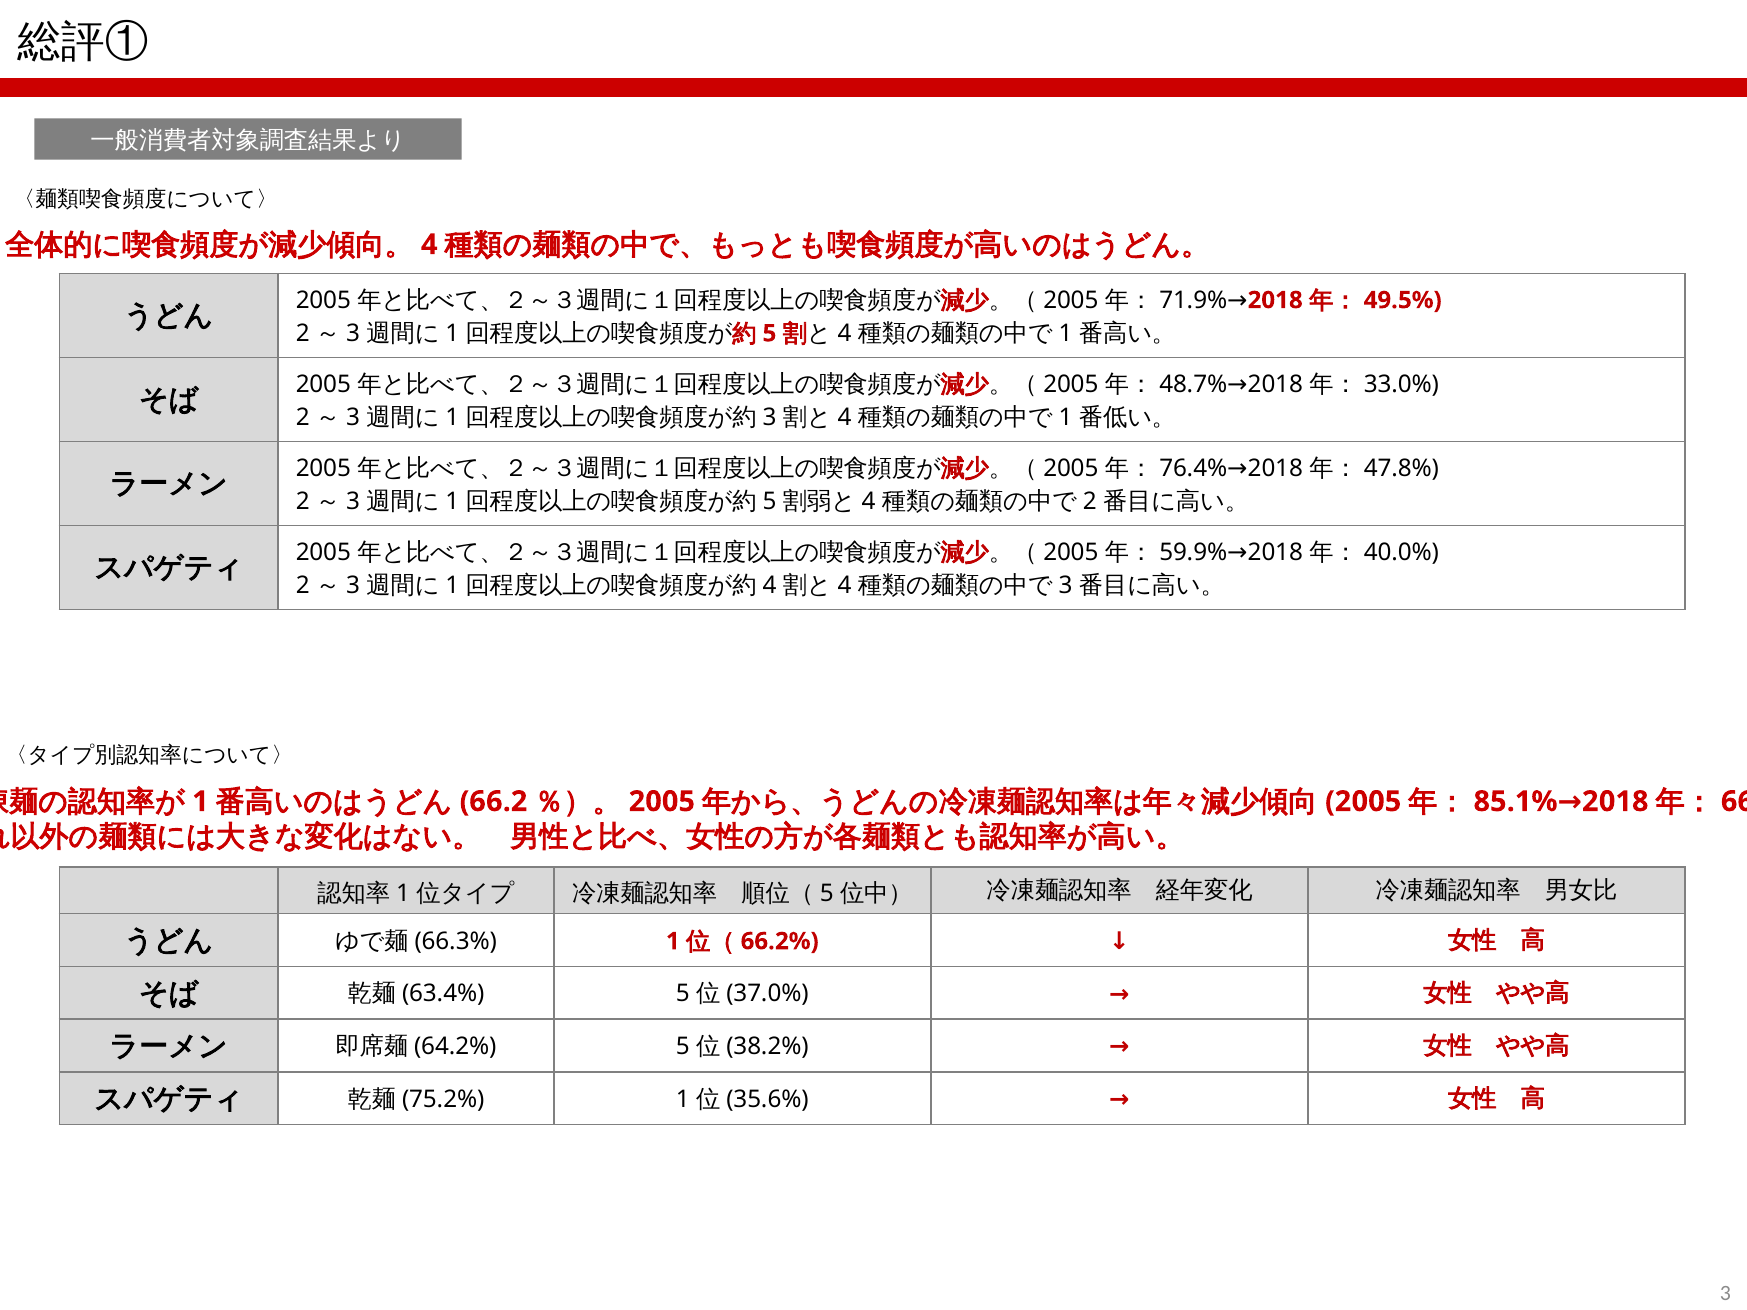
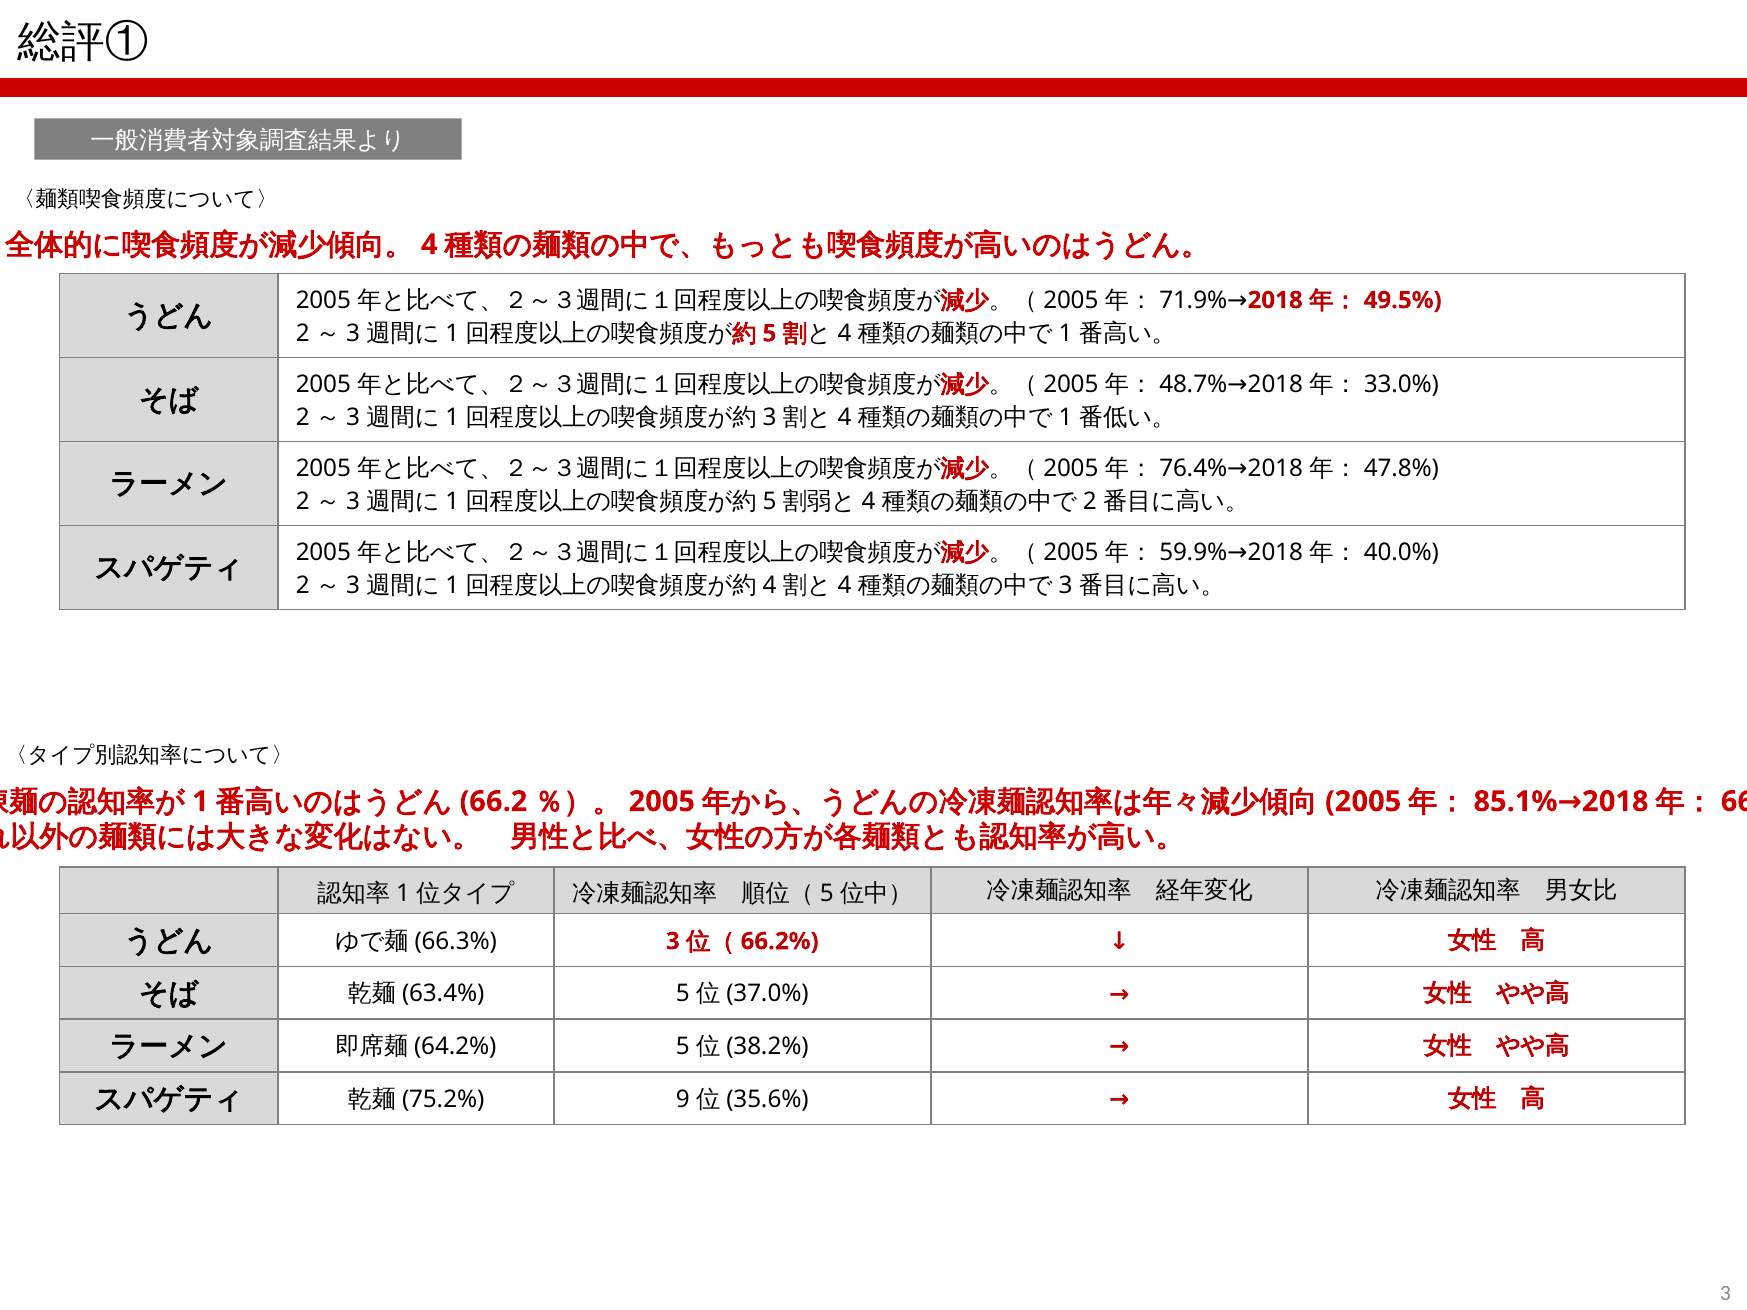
1 at (673, 941): 1 -> 3
1 at (683, 1100): 1 -> 9
